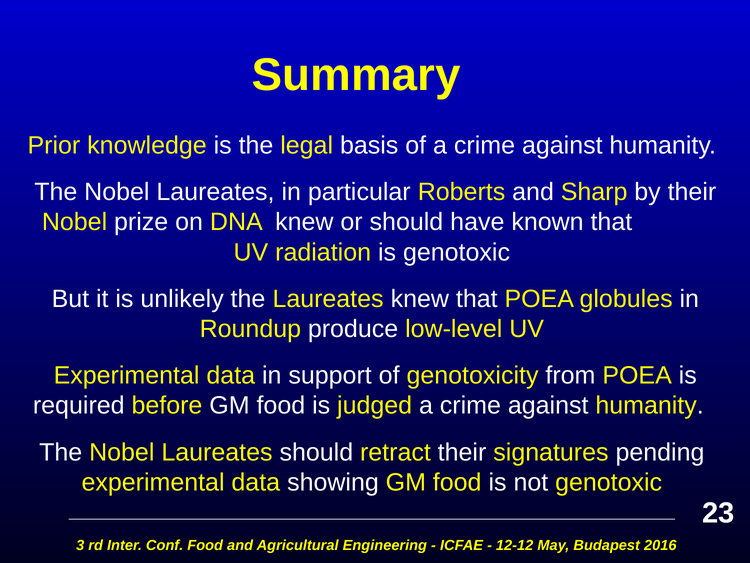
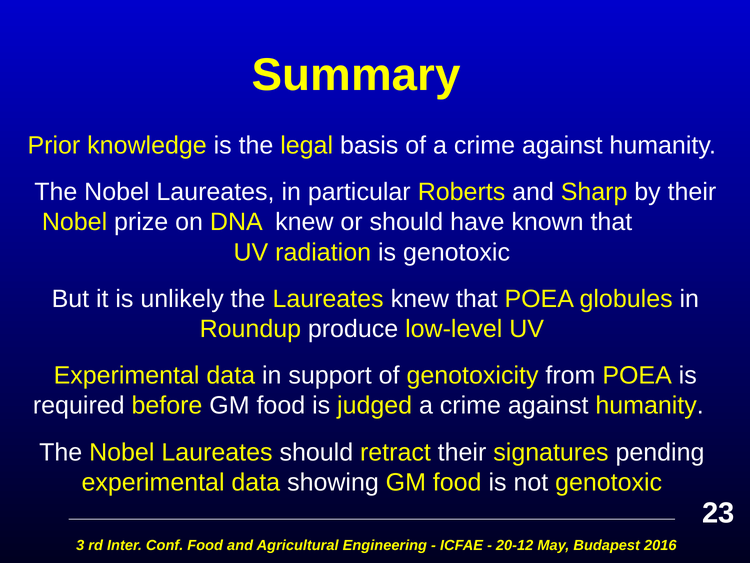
12-12: 12-12 -> 20-12
